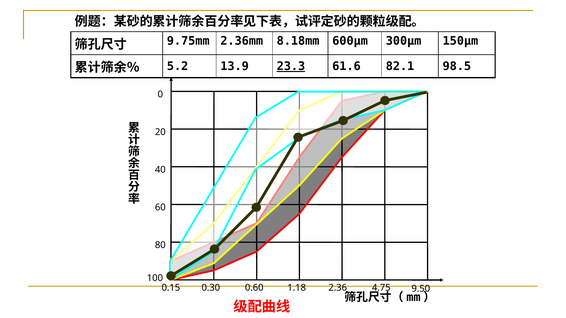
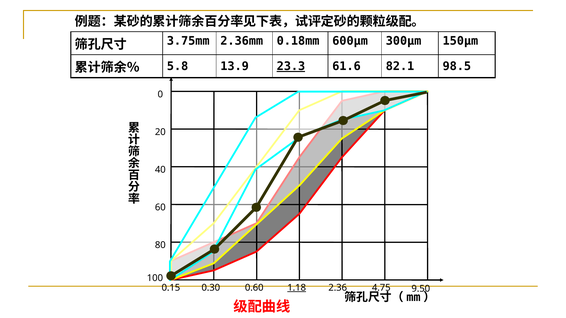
9.75mm: 9.75mm -> 3.75mm
8.18mm: 8.18mm -> 0.18mm
5.2: 5.2 -> 5.8
1.18 underline: none -> present
